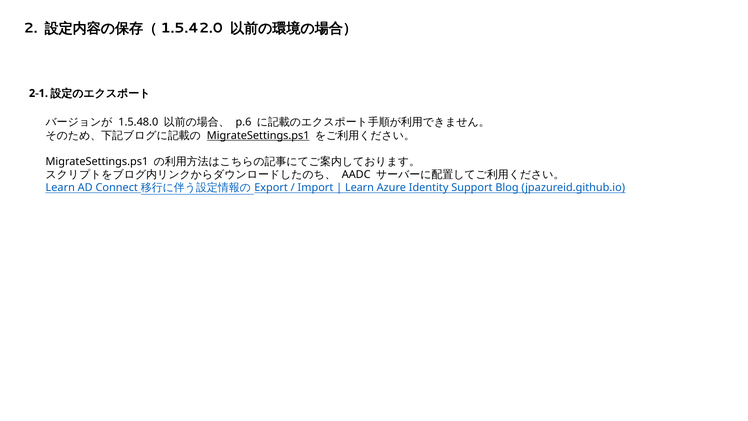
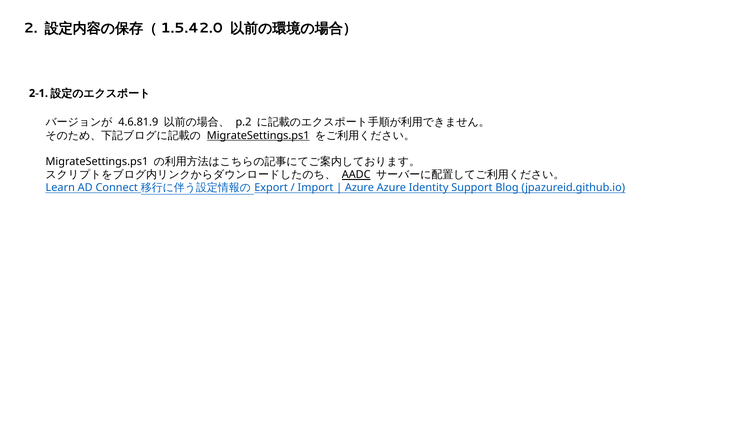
1.5.48.0: 1.5.48.0 -> 4.6.81.9
p.6: p.6 -> p.2
AADC underline: none -> present
Learn at (359, 188): Learn -> Azure
